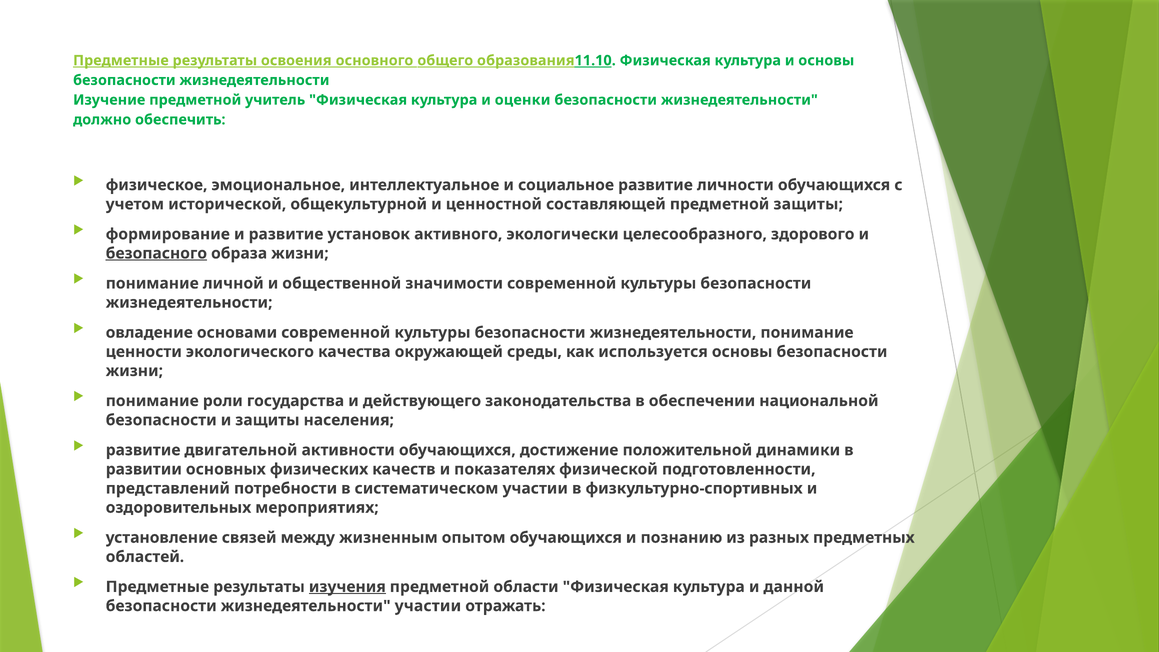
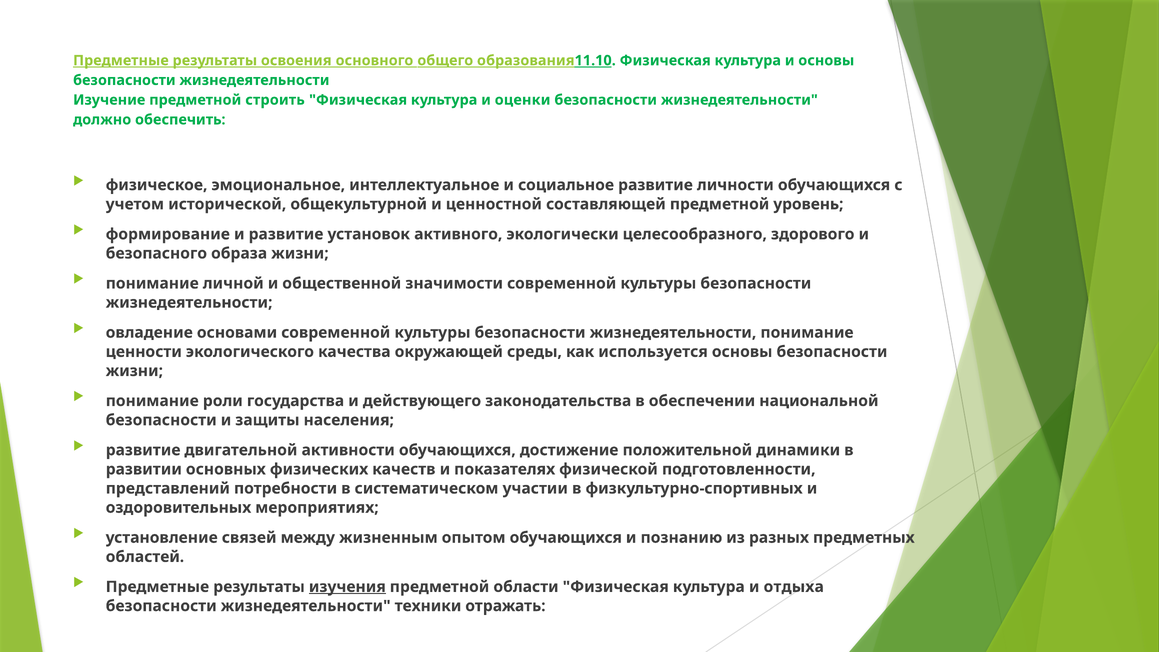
учитель: учитель -> строить
предметной защиты: защиты -> уровень
безопасного underline: present -> none
данной: данной -> отдыха
жизнедеятельности участии: участии -> техники
